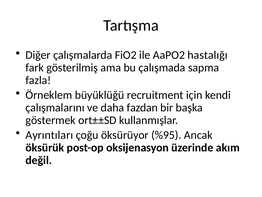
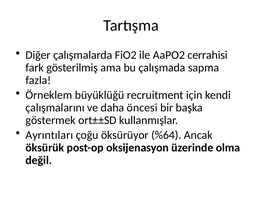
hastalığı: hastalığı -> cerrahisi
fazdan: fazdan -> öncesi
%95: %95 -> %64
akım: akım -> olma
